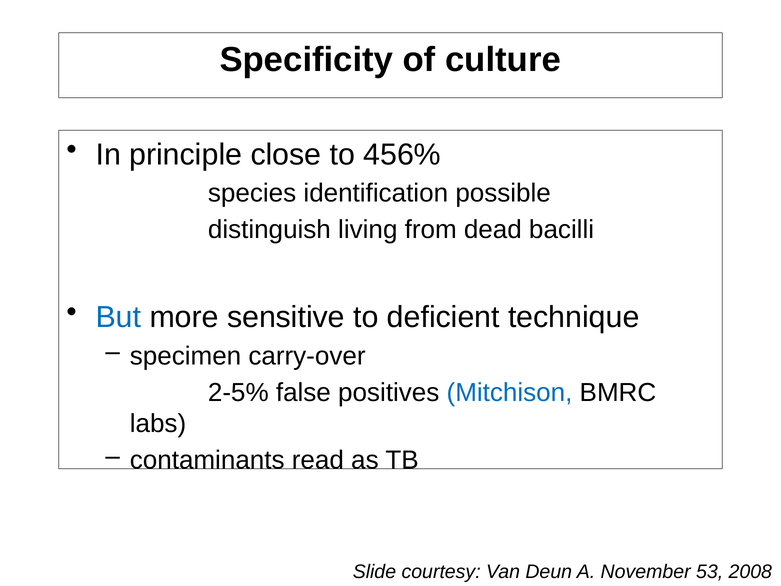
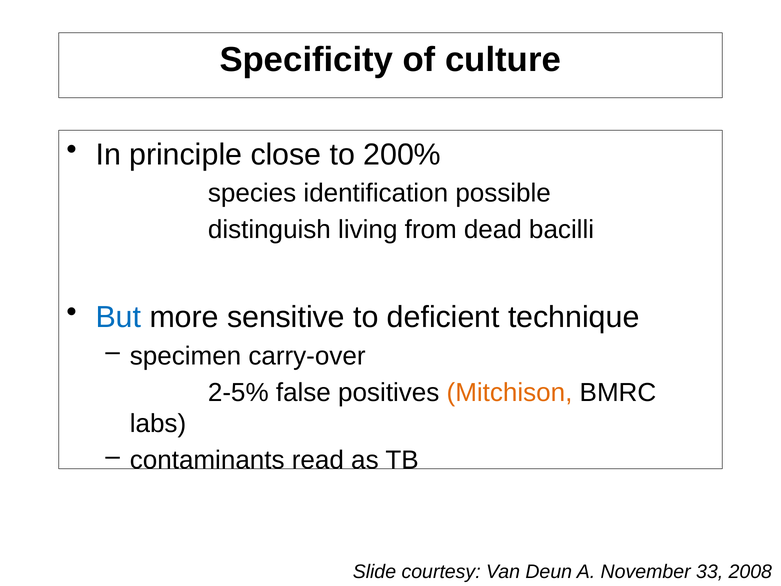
456%: 456% -> 200%
Mitchison colour: blue -> orange
53: 53 -> 33
